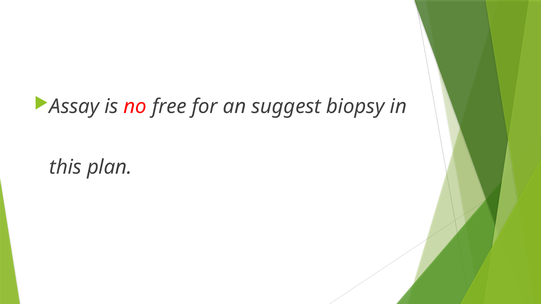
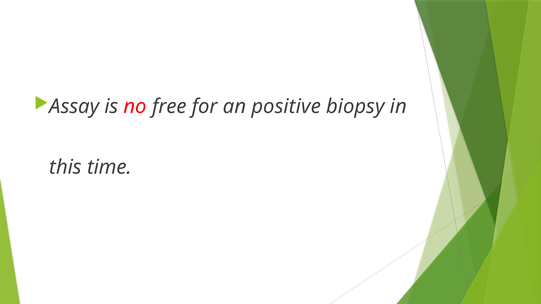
suggest: suggest -> positive
plan: plan -> time
